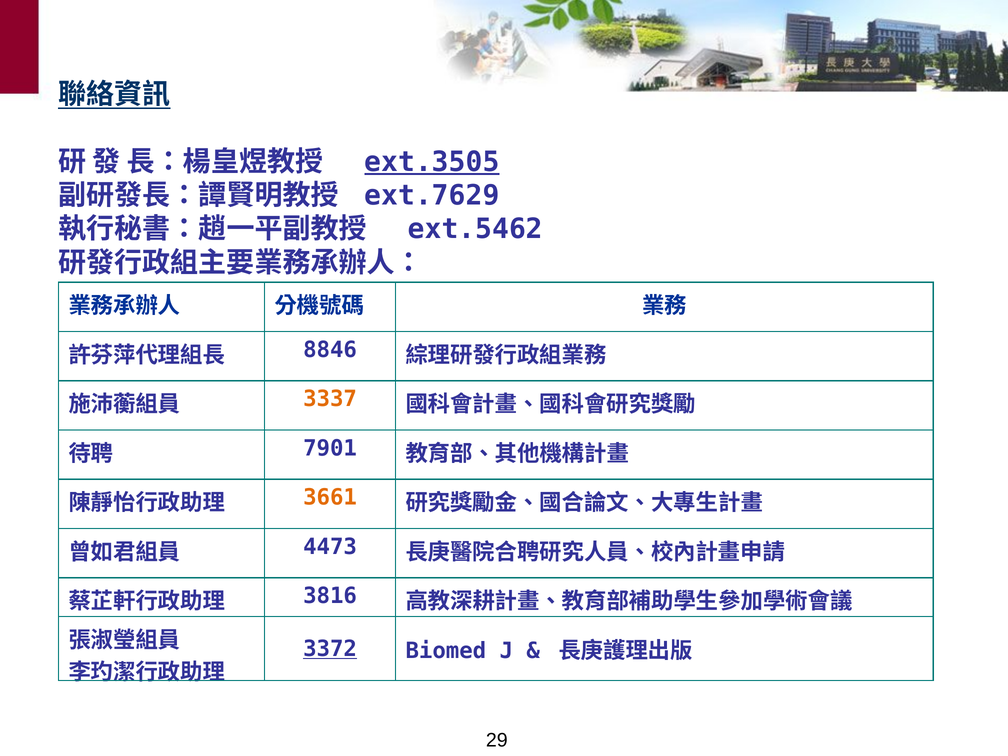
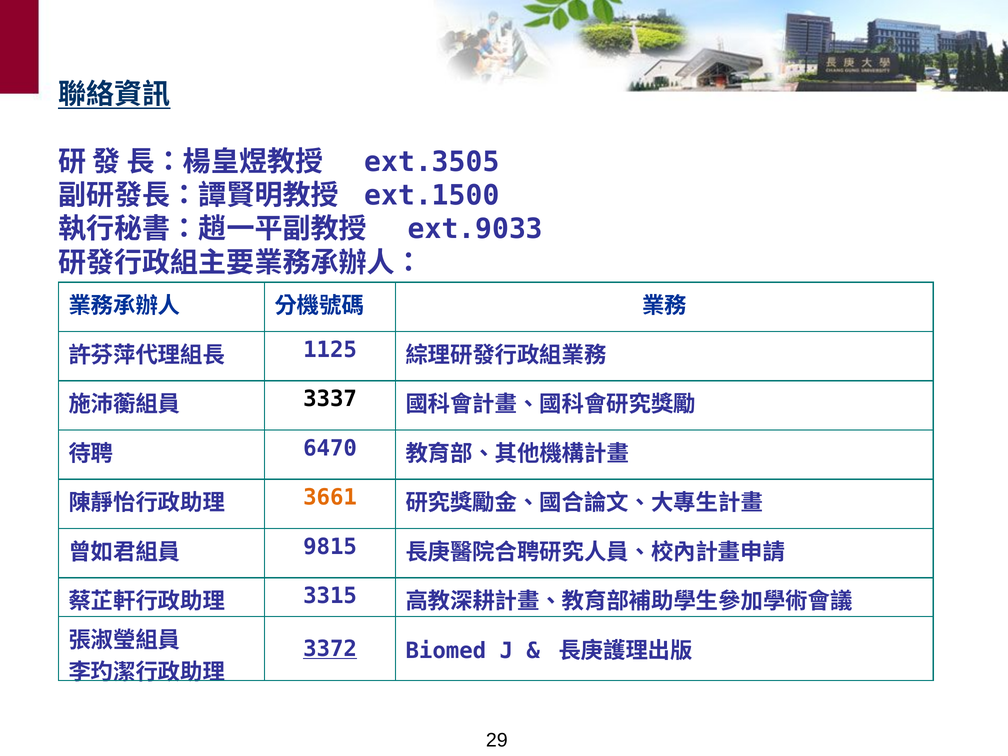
ext.3505 underline: present -> none
ext.7629: ext.7629 -> ext.1500
ext.5462: ext.5462 -> ext.9033
8846: 8846 -> 1125
3337 colour: orange -> black
7901: 7901 -> 6470
4473: 4473 -> 9815
3816: 3816 -> 3315
